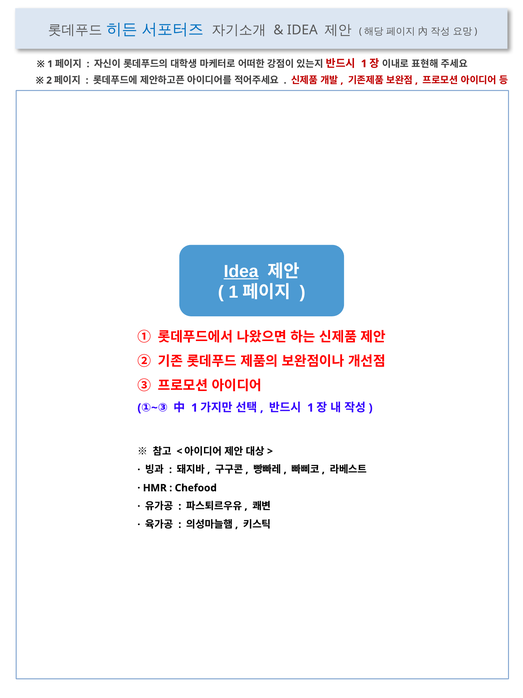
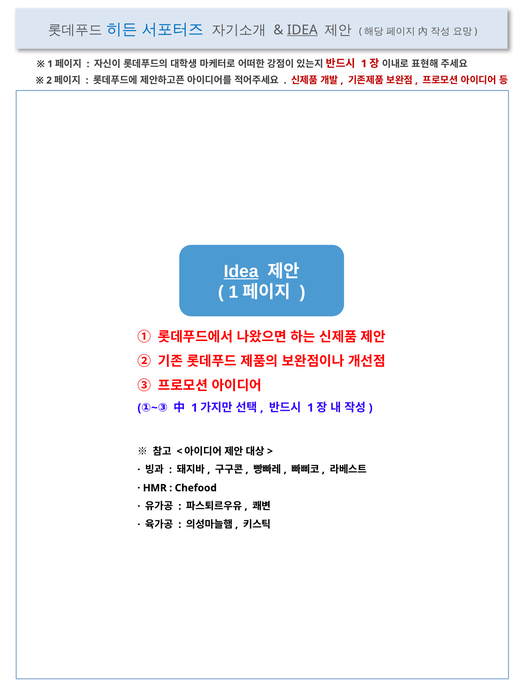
IDEA at (302, 30) underline: none -> present
